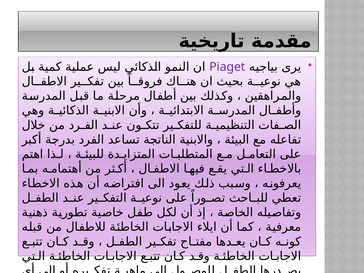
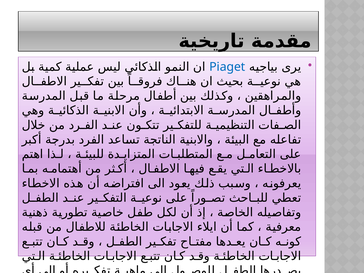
Piaget colour: purple -> blue
